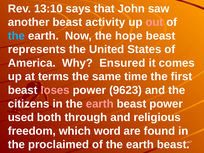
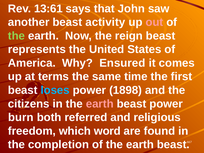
13:10: 13:10 -> 13:61
the at (16, 36) colour: light blue -> light green
hope: hope -> reign
loses colour: pink -> light blue
9623: 9623 -> 1898
used: used -> burn
through: through -> referred
proclaimed: proclaimed -> completion
